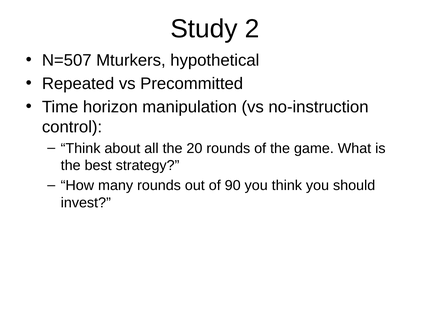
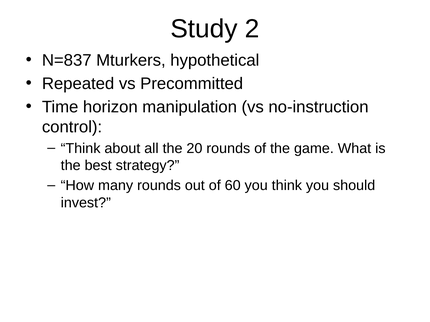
N=507: N=507 -> N=837
90: 90 -> 60
